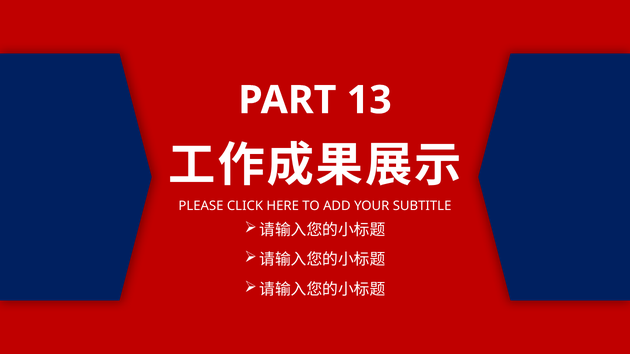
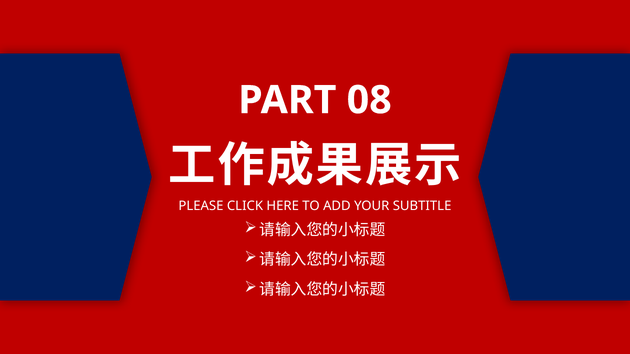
13: 13 -> 08
